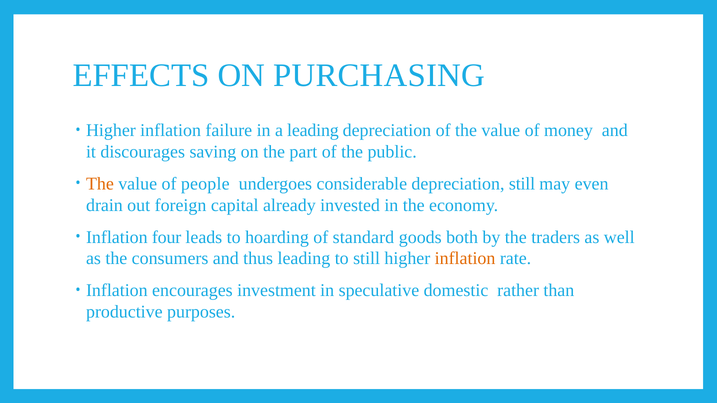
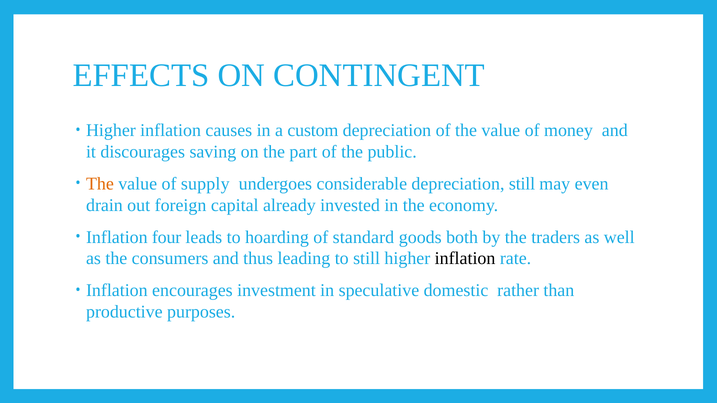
PURCHASING: PURCHASING -> CONTINGENT
failure: failure -> causes
a leading: leading -> custom
people: people -> supply
inflation at (465, 259) colour: orange -> black
